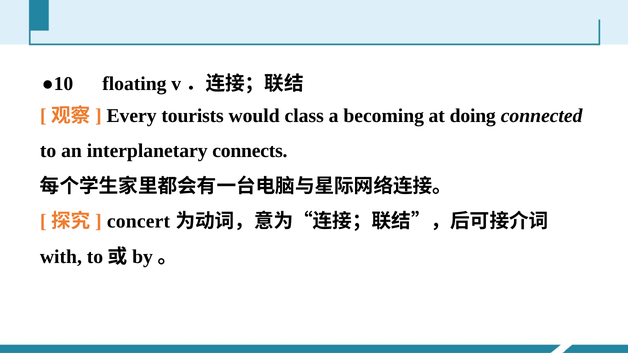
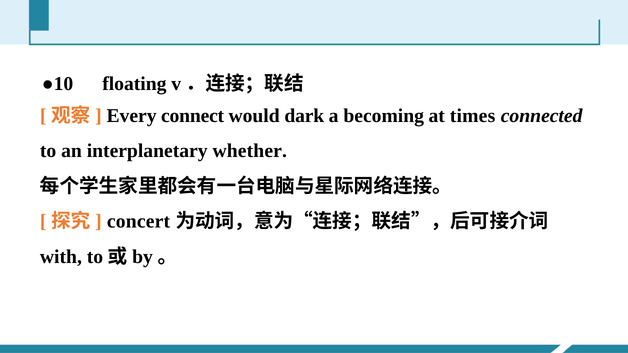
tourists: tourists -> connect
class: class -> dark
doing: doing -> times
connects: connects -> whether
